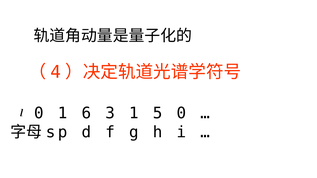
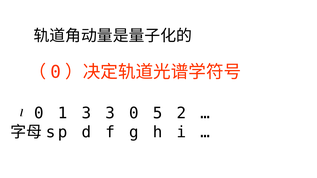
4 at (56, 72): 4 -> 0
1 6: 6 -> 3
3 1: 1 -> 0
5 0: 0 -> 2
